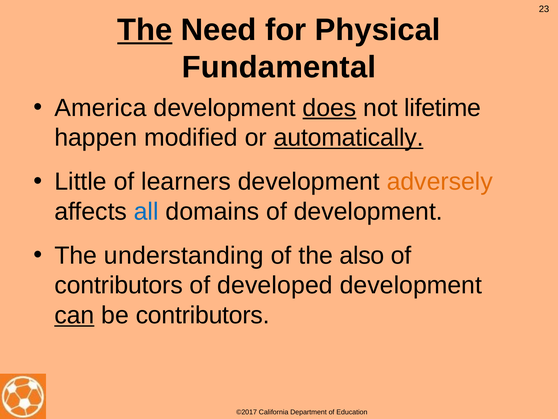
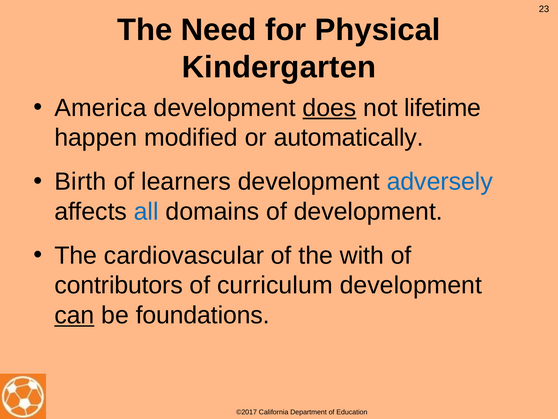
The at (145, 30) underline: present -> none
Fundamental: Fundamental -> Kindergarten
automatically underline: present -> none
Little: Little -> Birth
adversely colour: orange -> blue
understanding: understanding -> cardiovascular
also: also -> with
developed: developed -> curriculum
be contributors: contributors -> foundations
